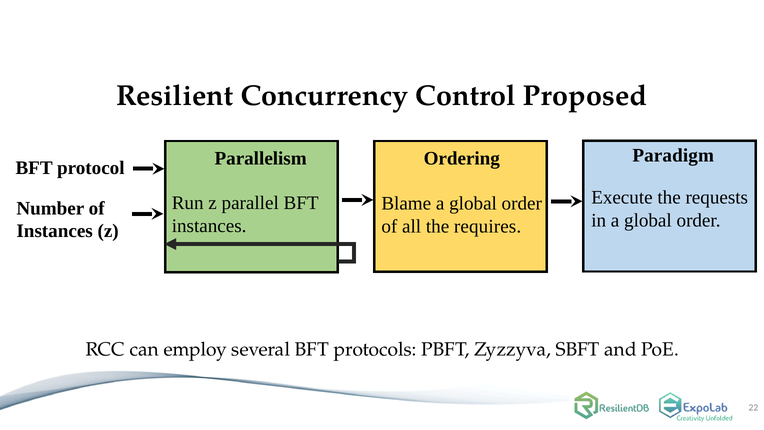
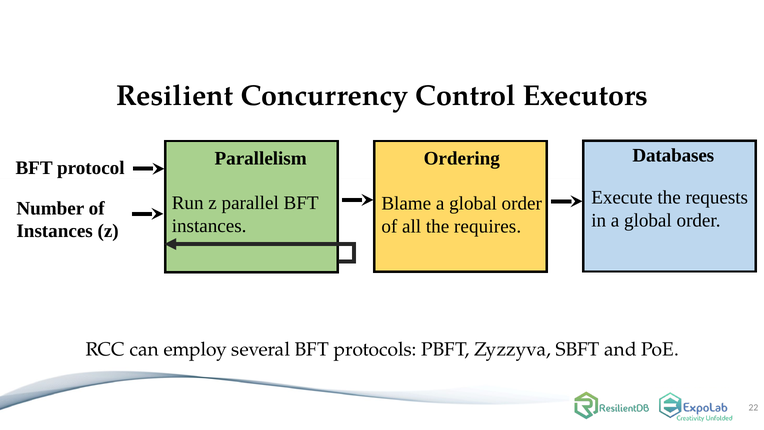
Proposed: Proposed -> Executors
Paradigm: Paradigm -> Databases
